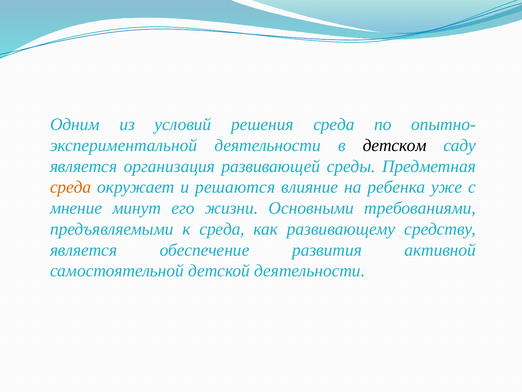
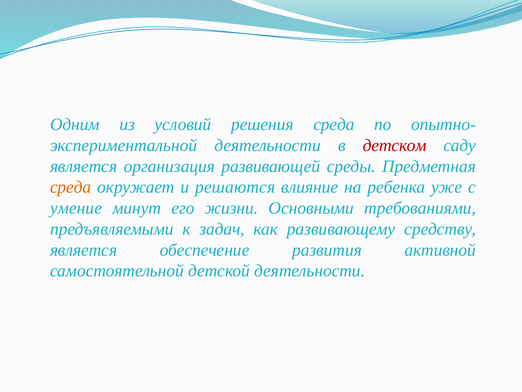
детском colour: black -> red
мнение: мнение -> умение
к среда: среда -> задач
